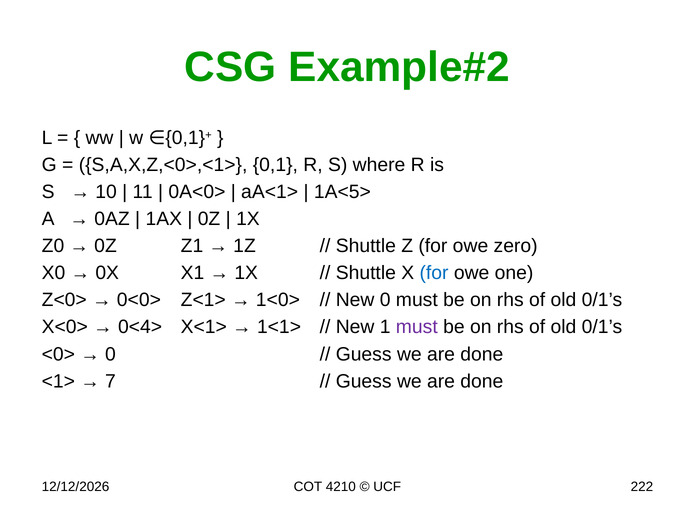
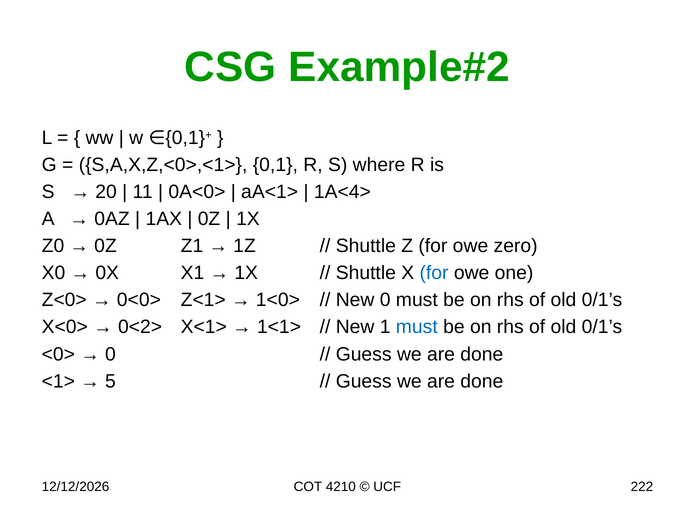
10: 10 -> 20
1A<5>: 1A<5> -> 1A<4>
0<4>: 0<4> -> 0<2>
must at (417, 327) colour: purple -> blue
7: 7 -> 5
